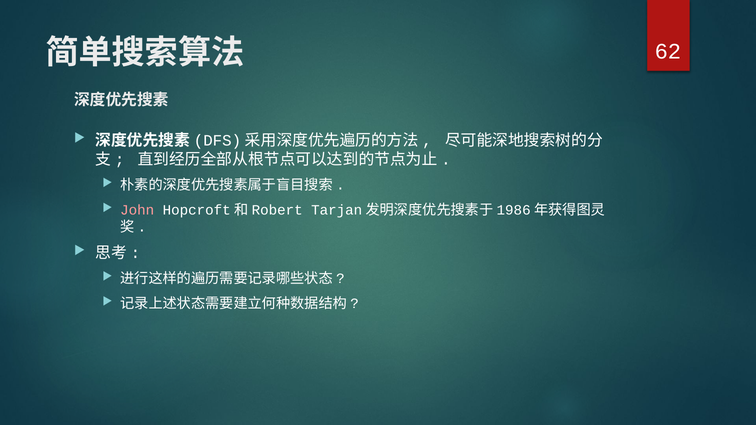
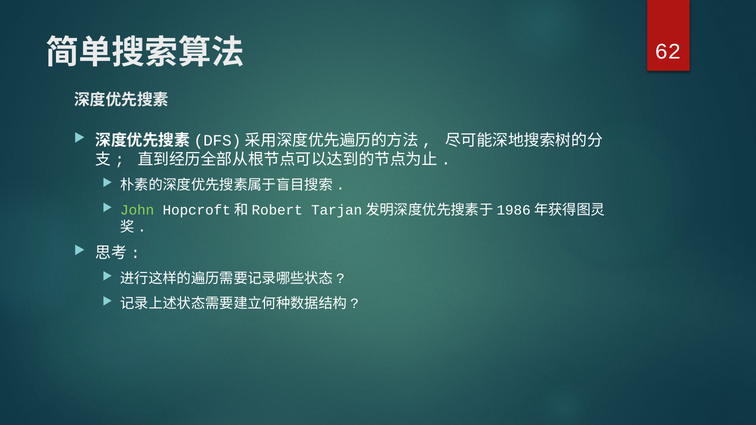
John colour: pink -> light green
